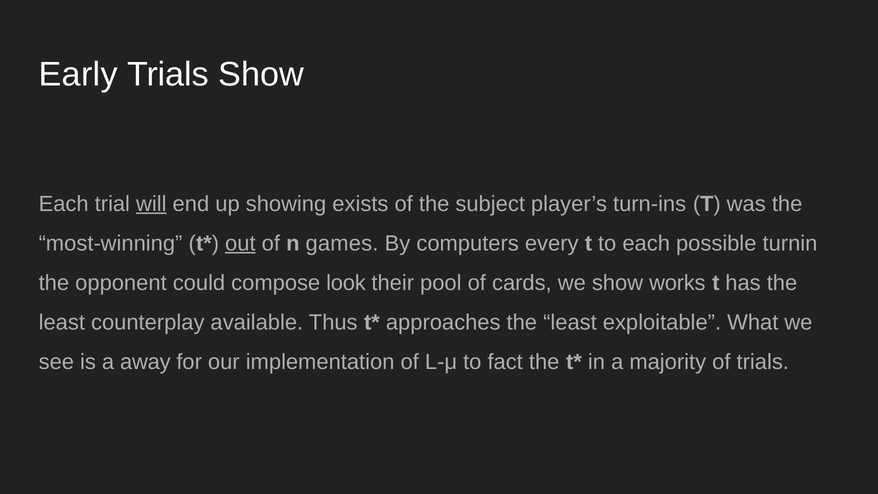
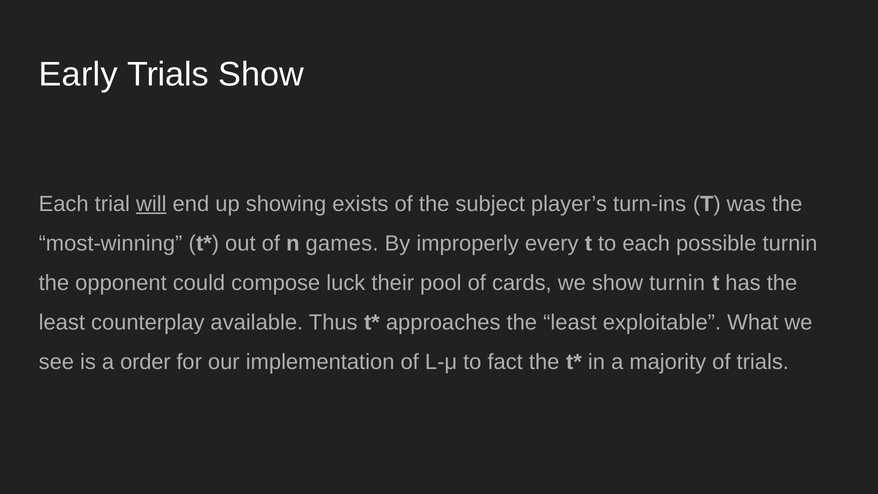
out underline: present -> none
computers: computers -> improperly
look: look -> luck
show works: works -> turnin
away: away -> order
